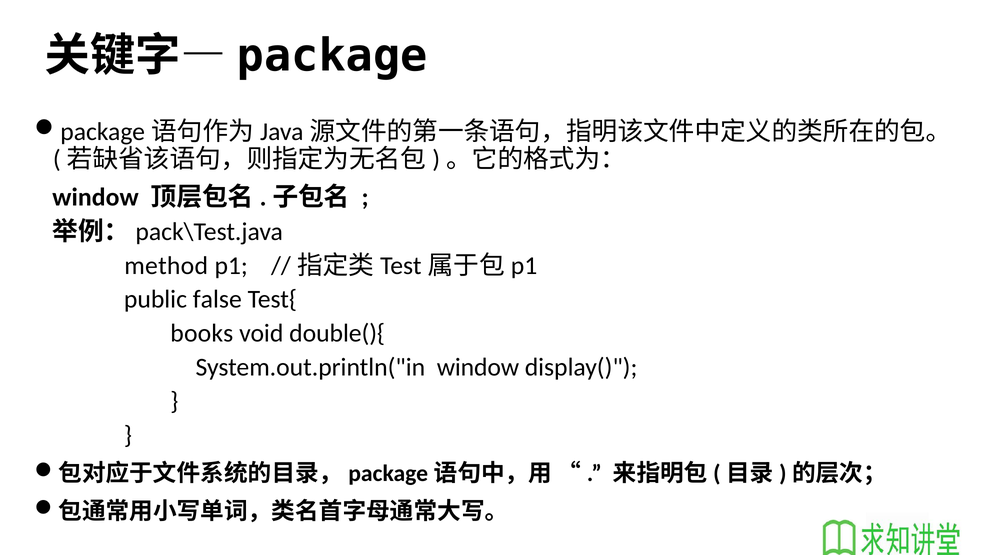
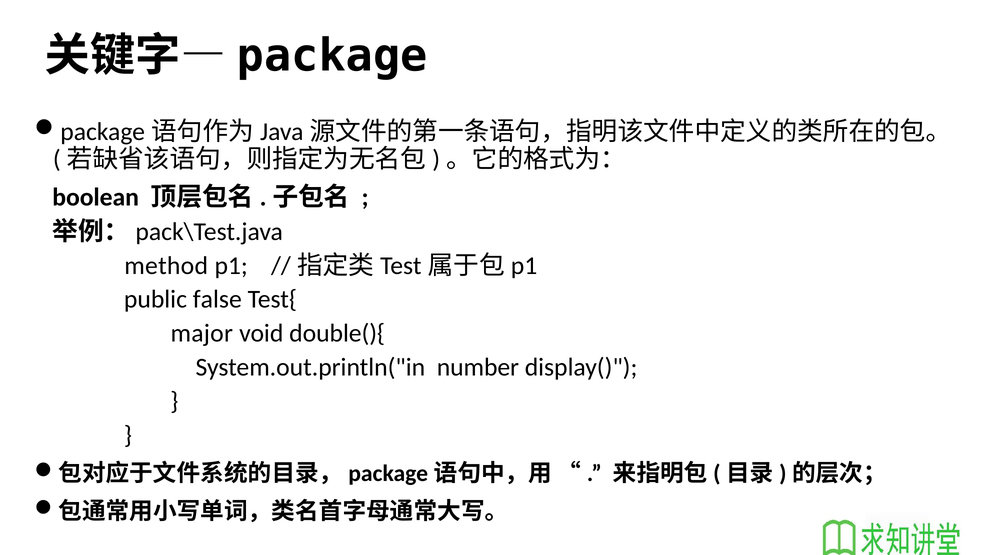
window at (96, 198): window -> boolean
books: books -> major
System.out.println("in window: window -> number
